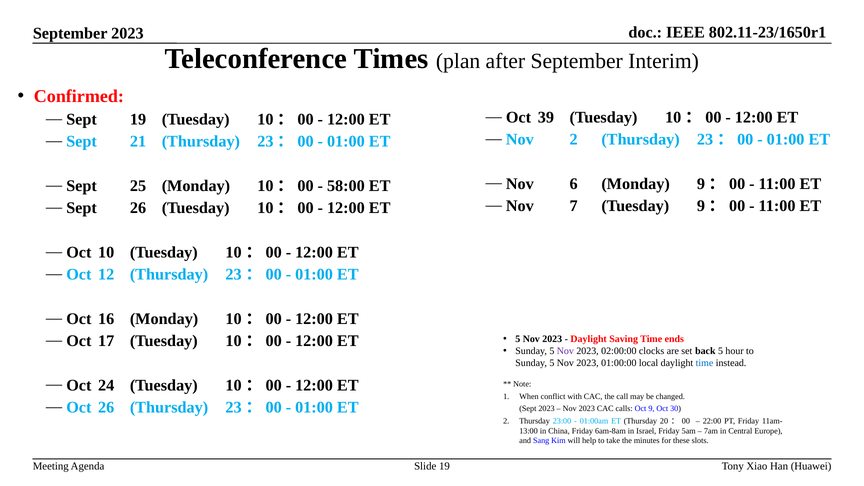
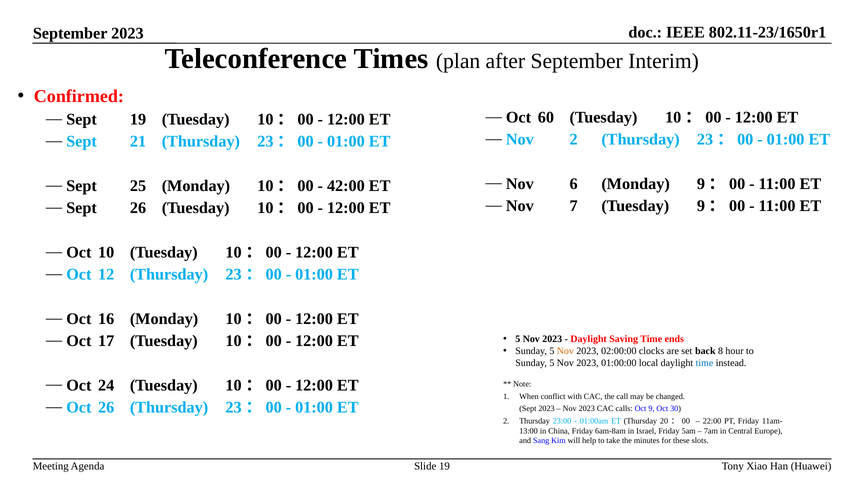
39: 39 -> 60
58:00: 58:00 -> 42:00
Nov at (565, 351) colour: purple -> orange
back 5: 5 -> 8
